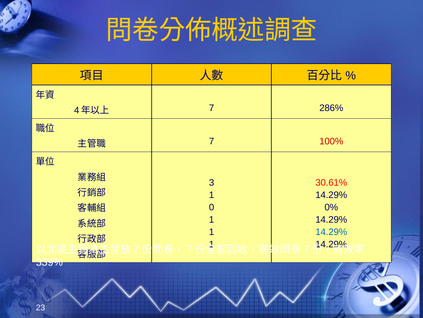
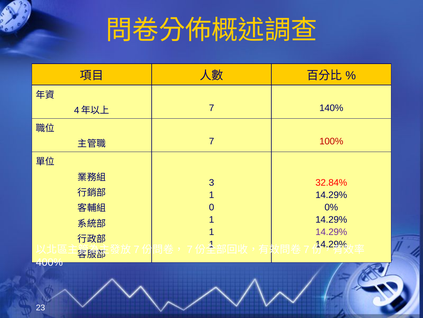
286%: 286% -> 140%
30.61%: 30.61% -> 32.84%
14.29% at (331, 231) colour: blue -> purple
339%: 339% -> 400%
